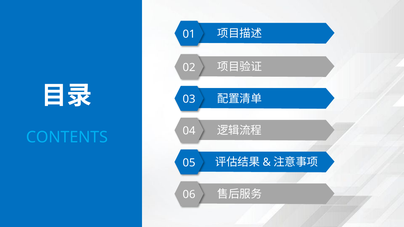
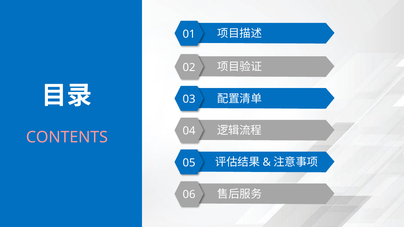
CONTENTS colour: light blue -> pink
